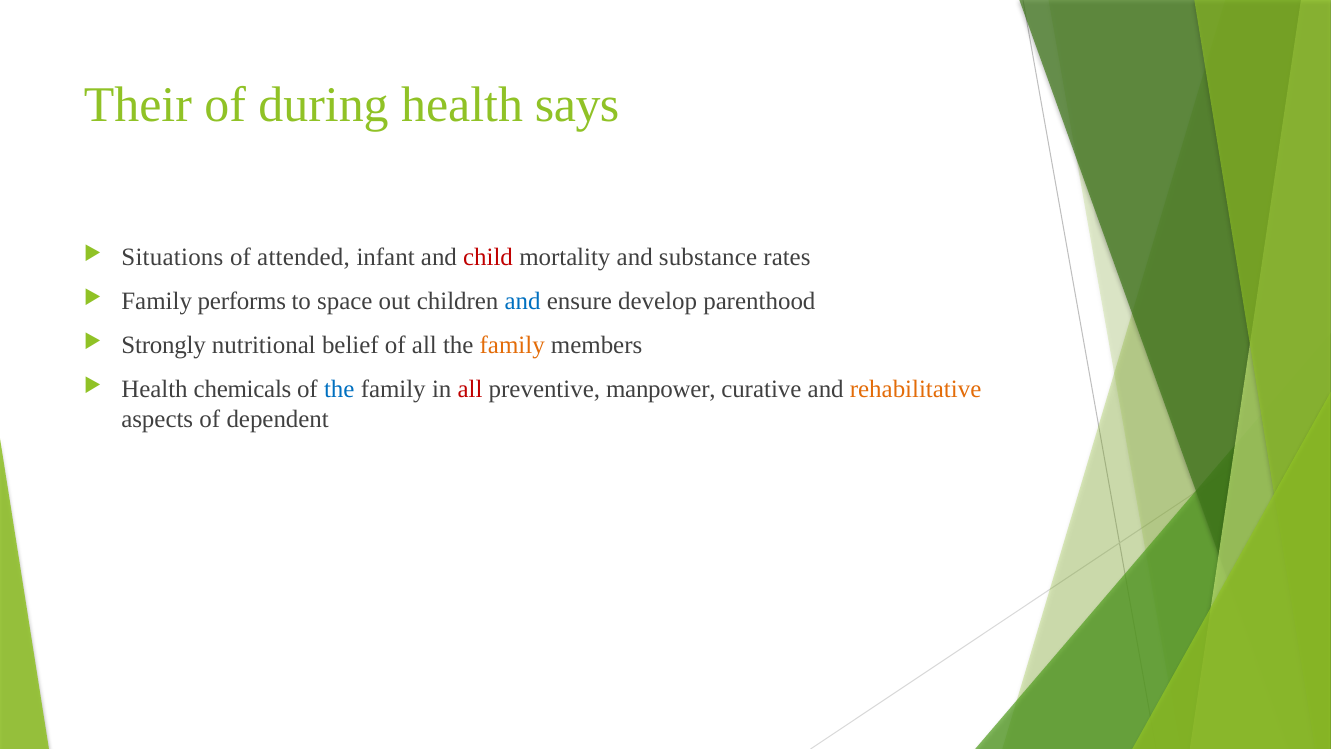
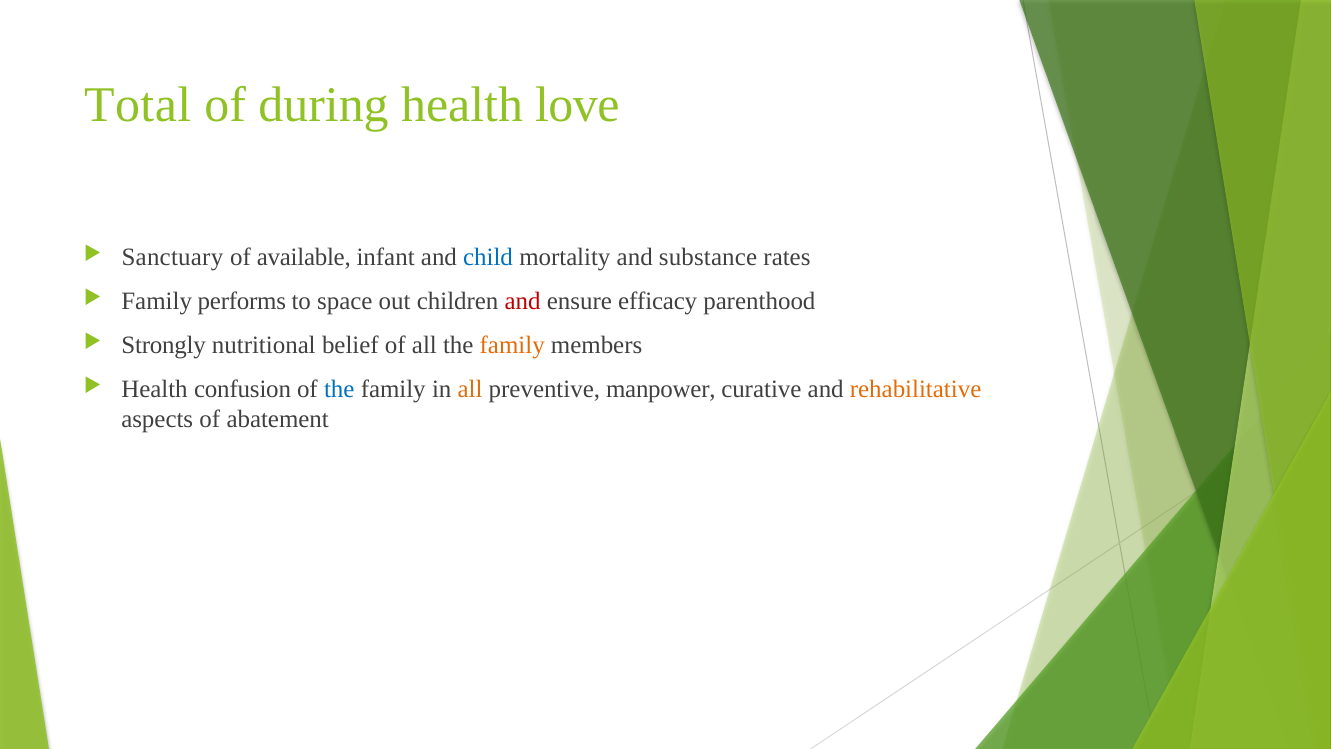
Their: Their -> Total
says: says -> love
Situations: Situations -> Sanctuary
attended: attended -> available
child colour: red -> blue
and at (523, 301) colour: blue -> red
develop: develop -> efficacy
chemicals: chemicals -> confusion
all at (470, 389) colour: red -> orange
dependent: dependent -> abatement
